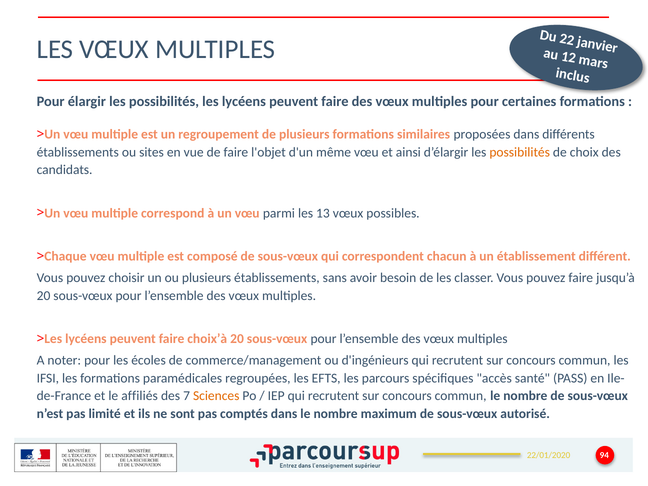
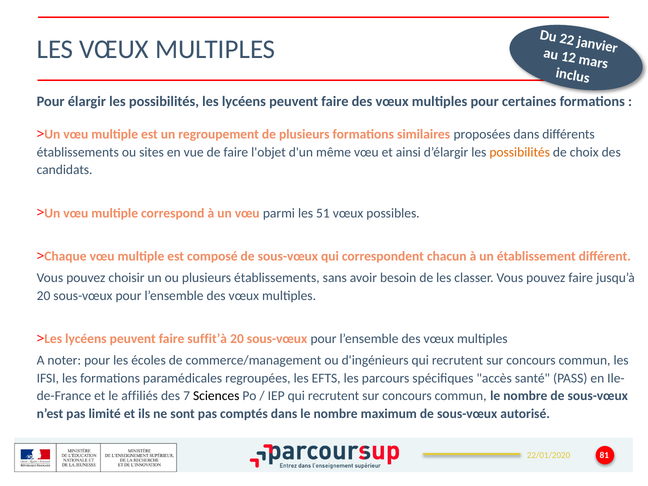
13: 13 -> 51
choix’à: choix’à -> suffit’à
Sciences colour: orange -> black
94: 94 -> 81
